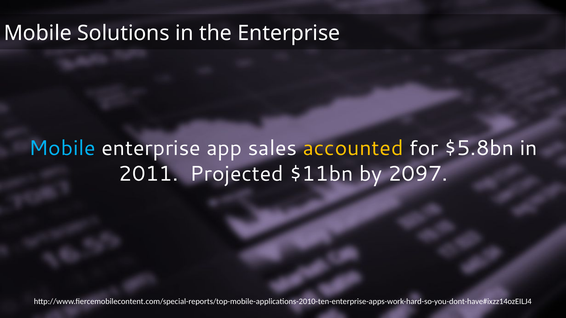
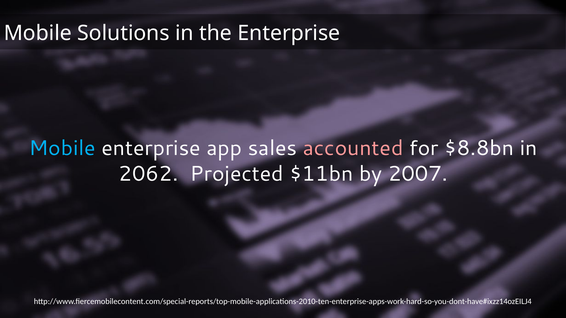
accounted colour: yellow -> pink
$5.8bn: $5.8bn -> $8.8bn
2011: 2011 -> 2062
2097: 2097 -> 2007
